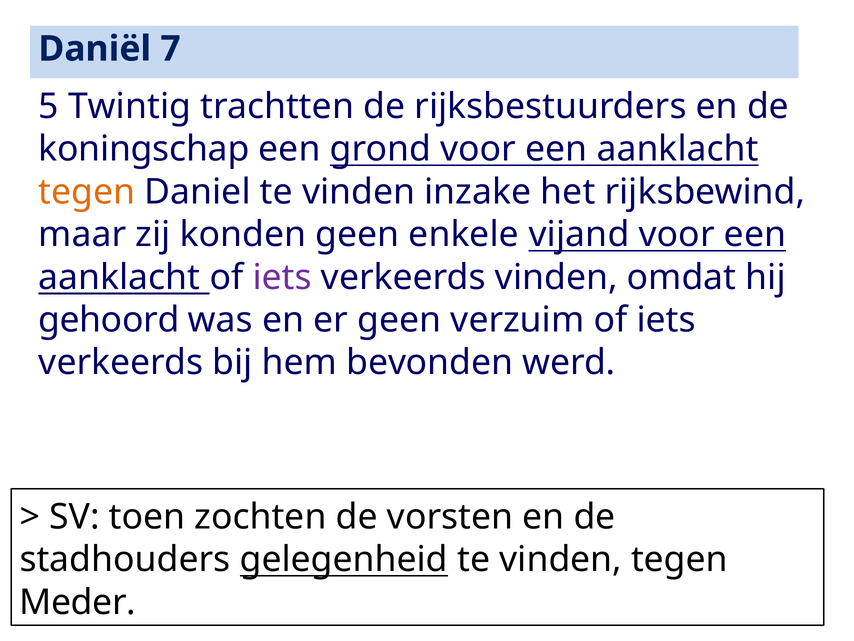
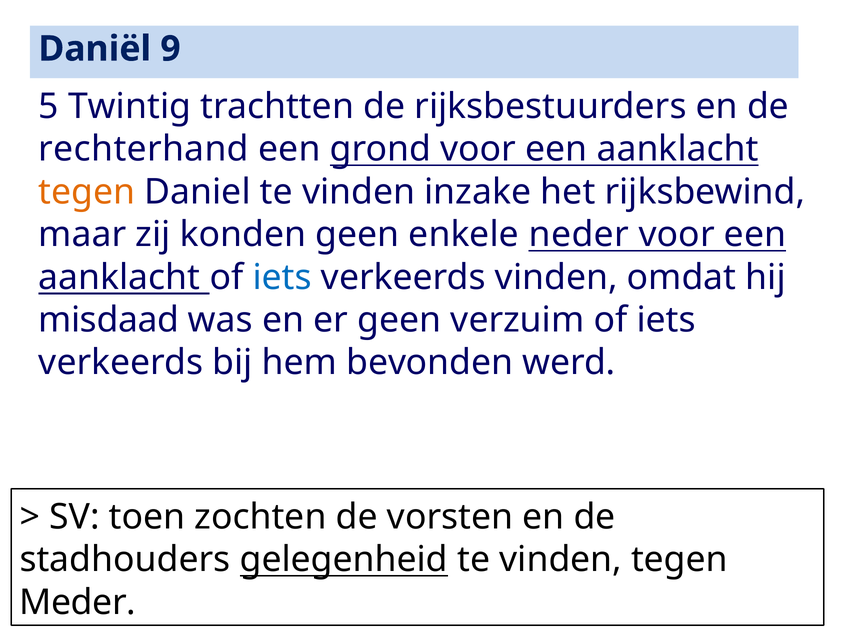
7: 7 -> 9
koningschap: koningschap -> rechterhand
vijand: vijand -> neder
iets at (282, 277) colour: purple -> blue
gehoord: gehoord -> misdaad
